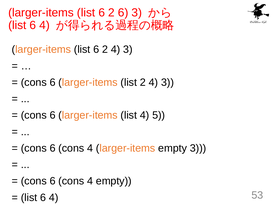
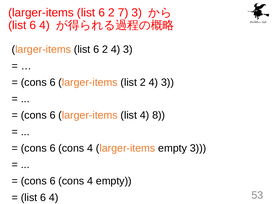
2 6: 6 -> 7
5: 5 -> 8
